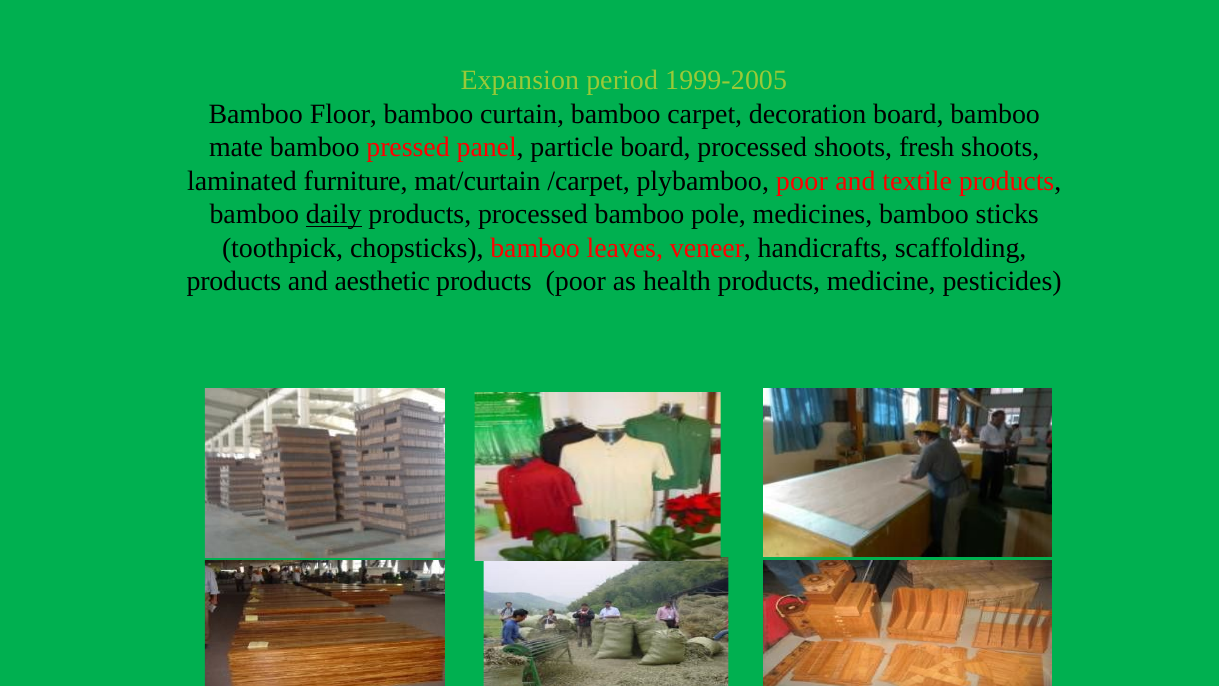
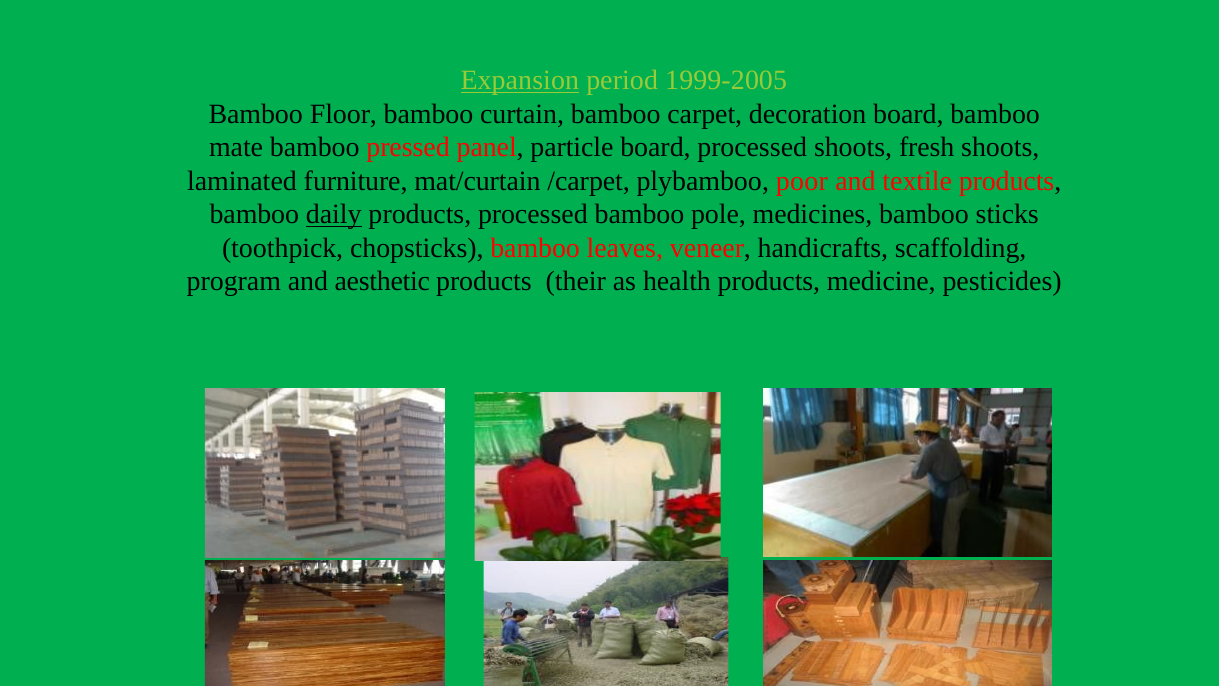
Expansion underline: none -> present
products at (234, 281): products -> program
products poor: poor -> their
